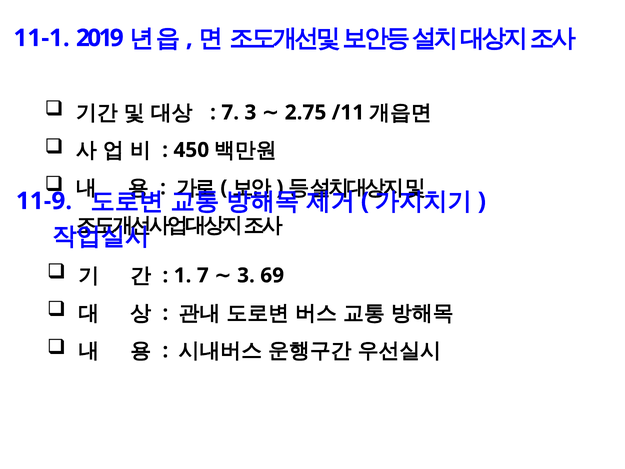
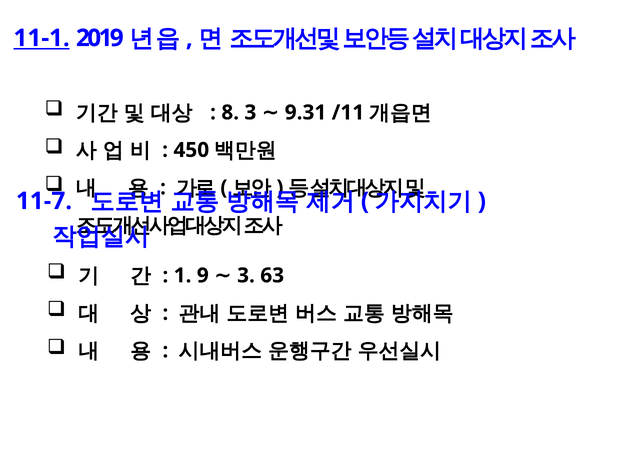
11-1 underline: none -> present
7 at (230, 112): 7 -> 8
2.75: 2.75 -> 9.31
11-9: 11-9 -> 11-7
1 7: 7 -> 9
69: 69 -> 63
